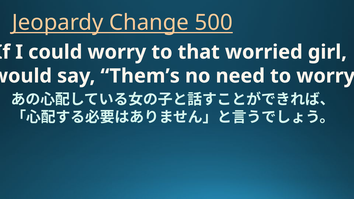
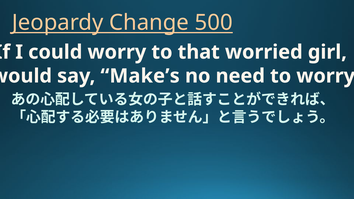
Them’s: Them’s -> Make’s
